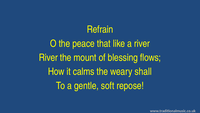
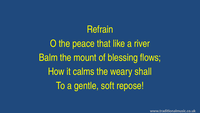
River at (48, 57): River -> Balm
